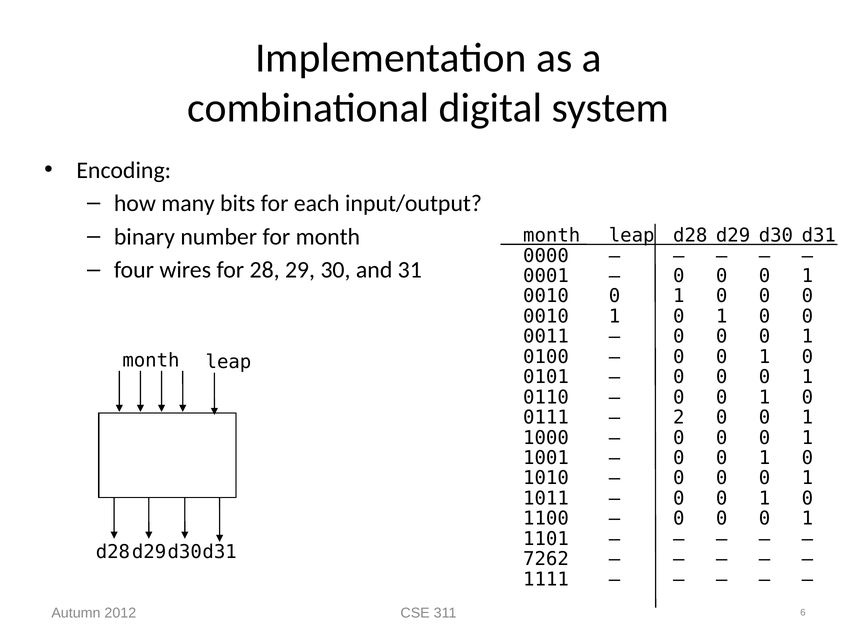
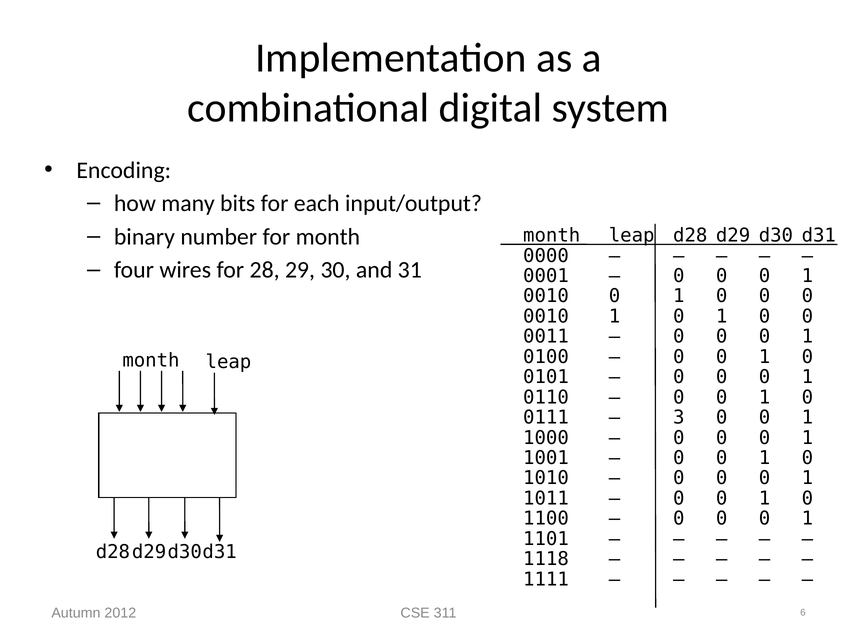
2: 2 -> 3
7262: 7262 -> 1118
